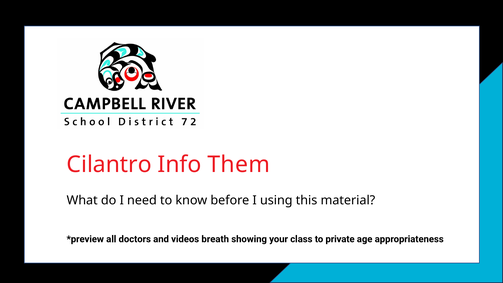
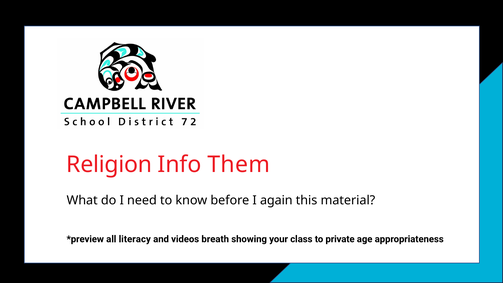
Cilantro: Cilantro -> Religion
using: using -> again
doctors: doctors -> literacy
